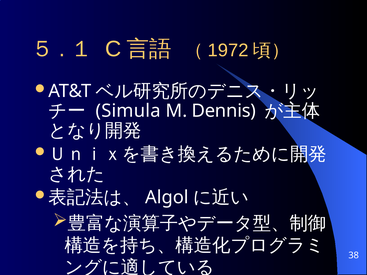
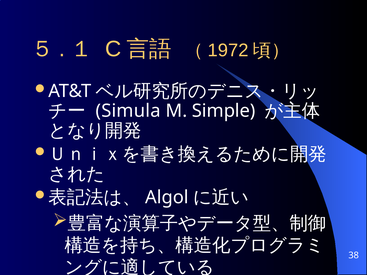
Dennis: Dennis -> Simple
